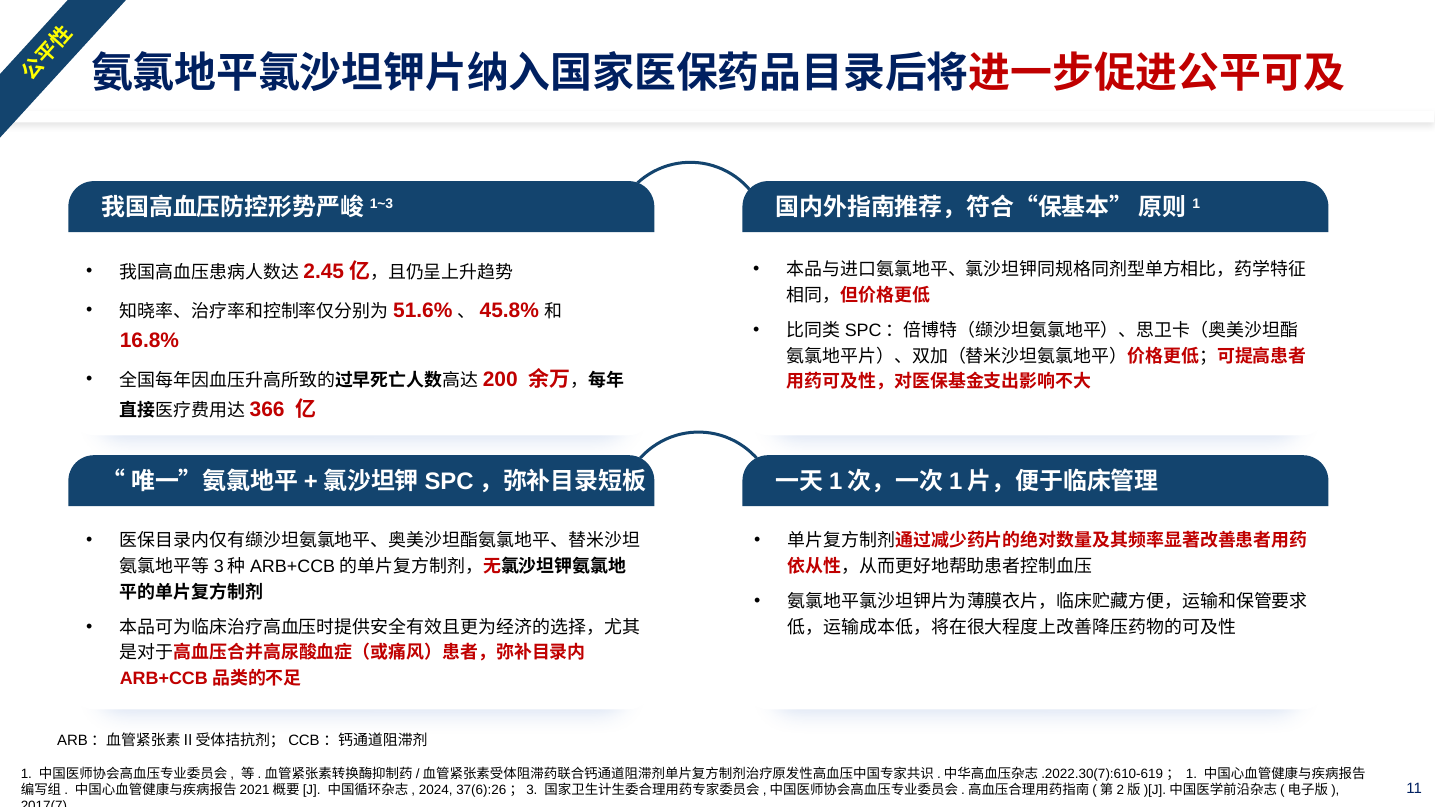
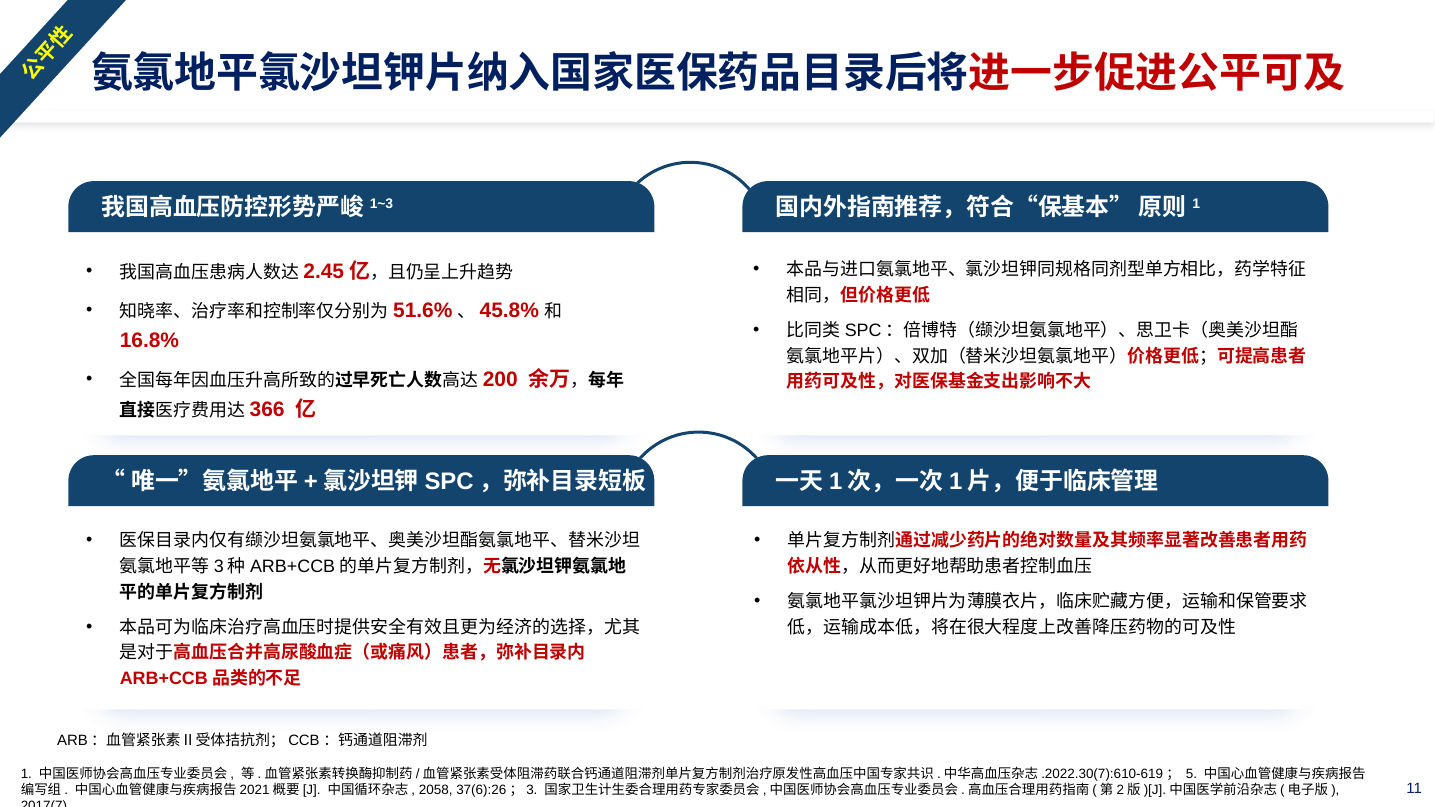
1 at (1191, 774): 1 -> 5
2024: 2024 -> 2058
